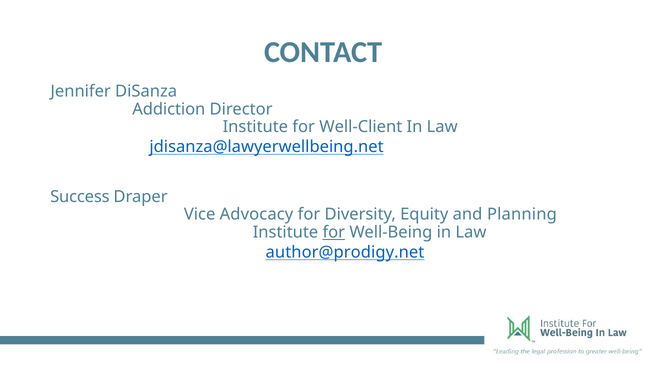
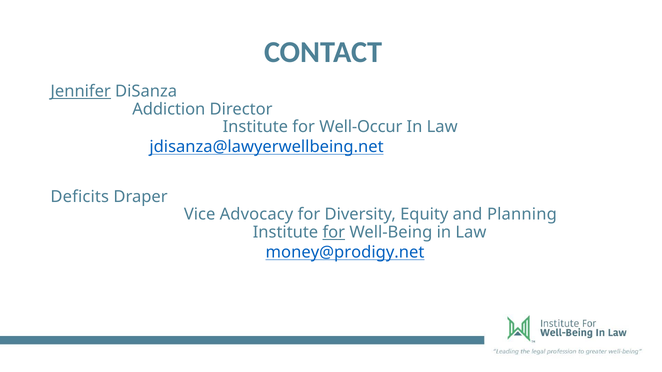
Jennifer underline: none -> present
Well-Client: Well-Client -> Well-Occur
Success: Success -> Deficits
author@prodigy.net: author@prodigy.net -> money@prodigy.net
